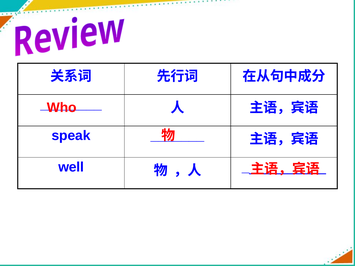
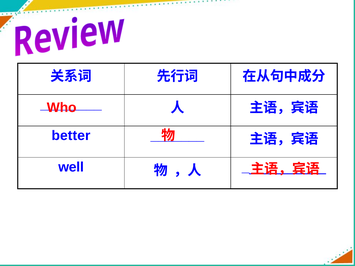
speak: speak -> better
